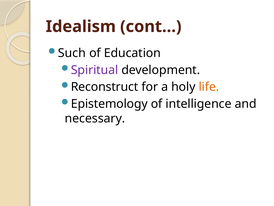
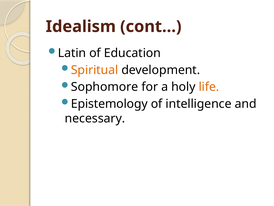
Such: Such -> Latin
Spiritual colour: purple -> orange
Reconstruct: Reconstruct -> Sophomore
